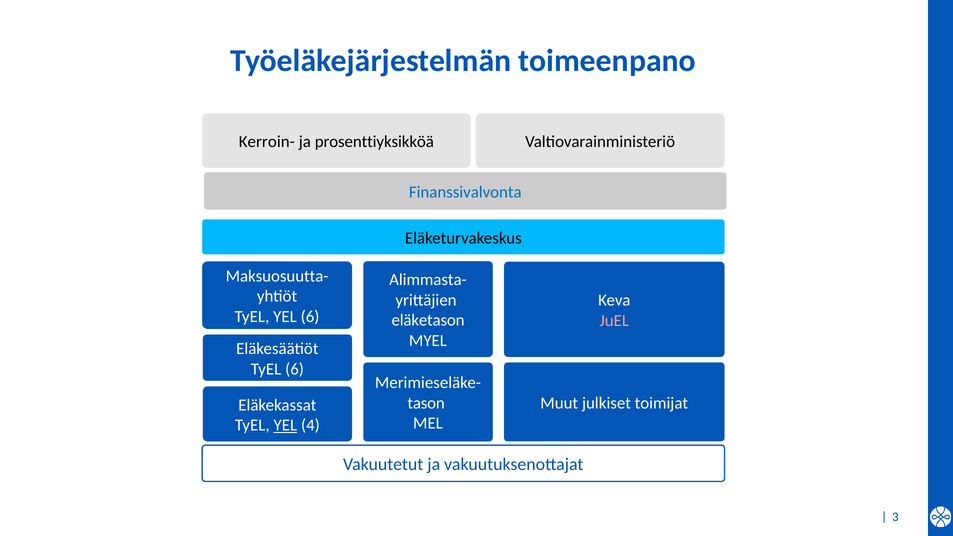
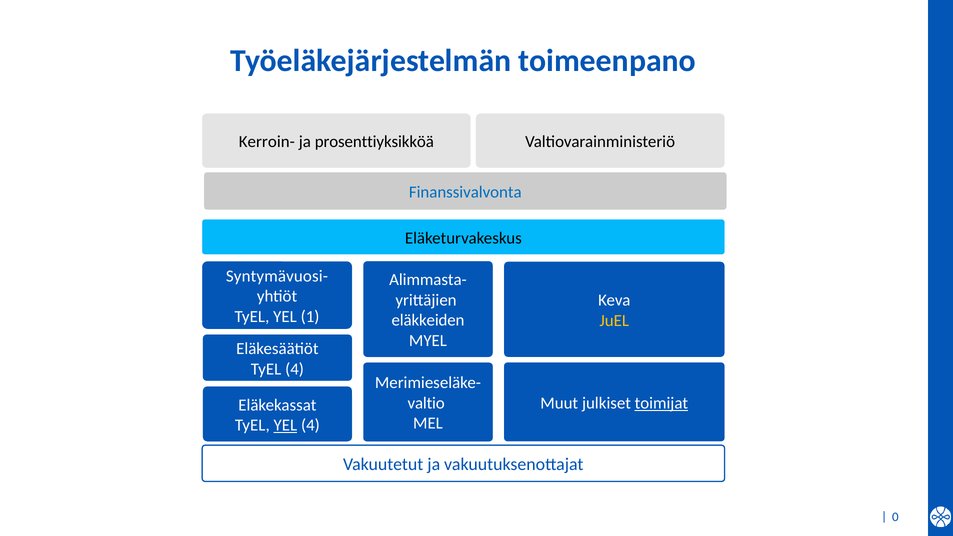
Maksuosuutta-: Maksuosuutta- -> Syntymävuosi-
YEL 6: 6 -> 1
eläketason: eläketason -> eläkkeiden
JuEL colour: pink -> yellow
TyEL 6: 6 -> 4
toimijat underline: none -> present
tason: tason -> valtio
3: 3 -> 0
